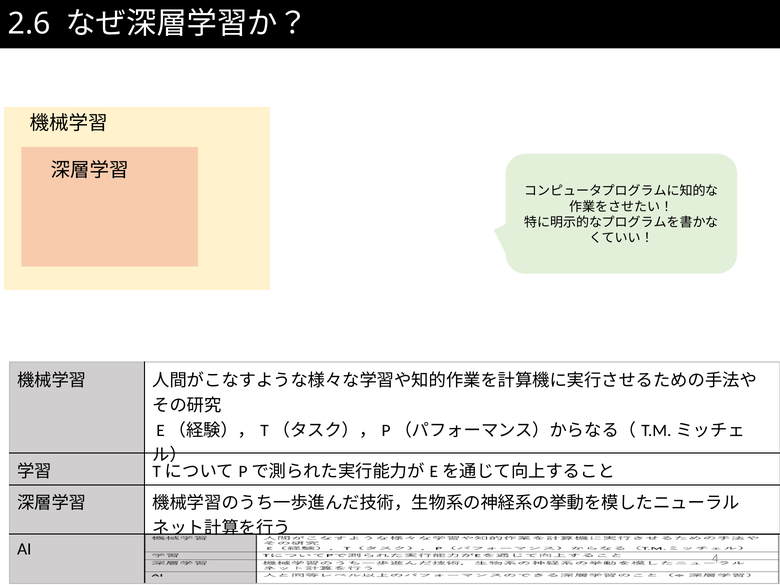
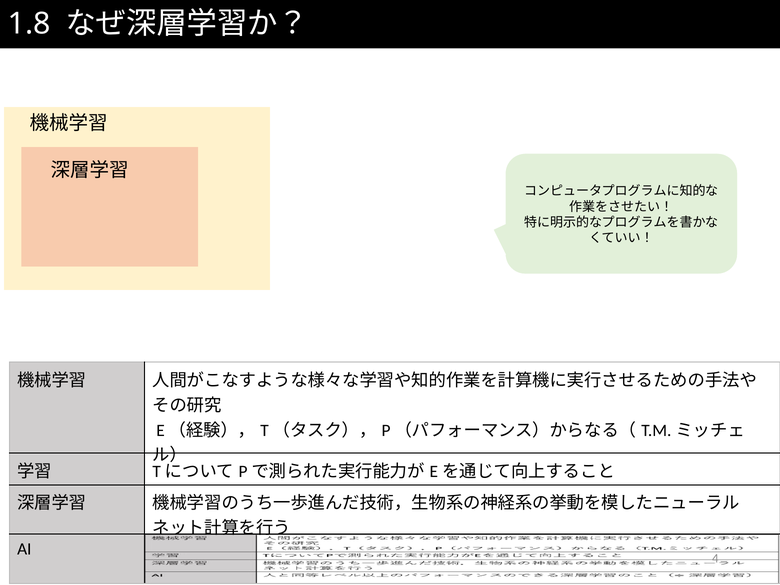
2.6: 2.6 -> 1.8
